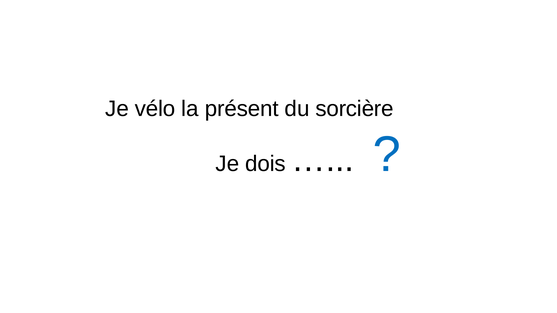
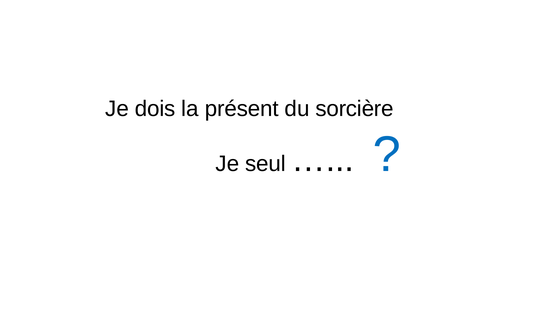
vélo: vélo -> dois
dois: dois -> seul
